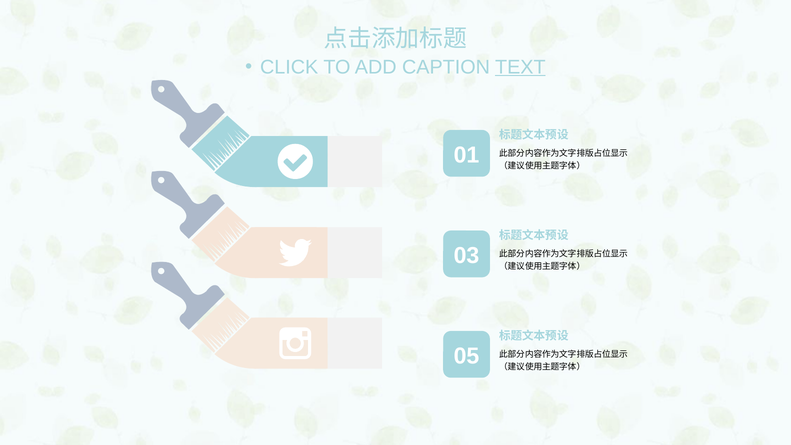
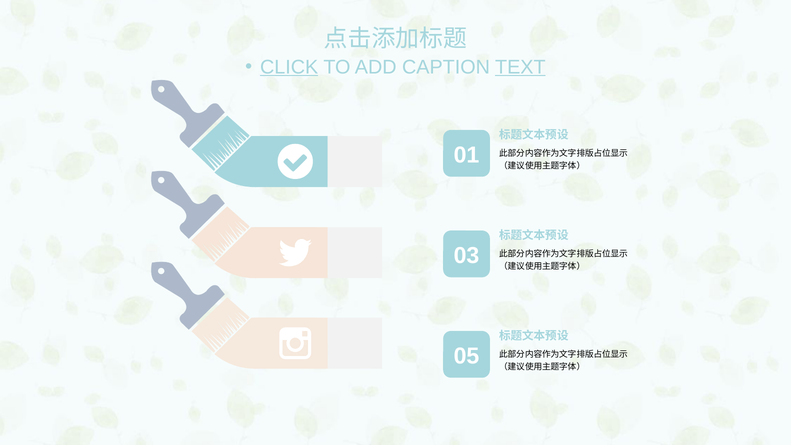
CLICK underline: none -> present
